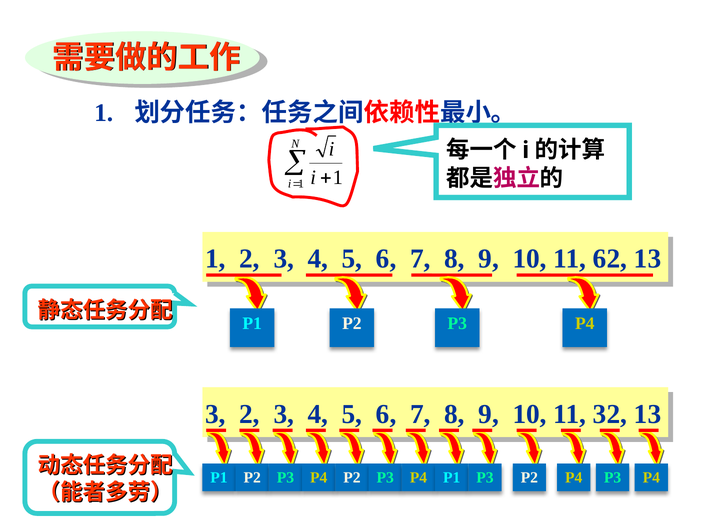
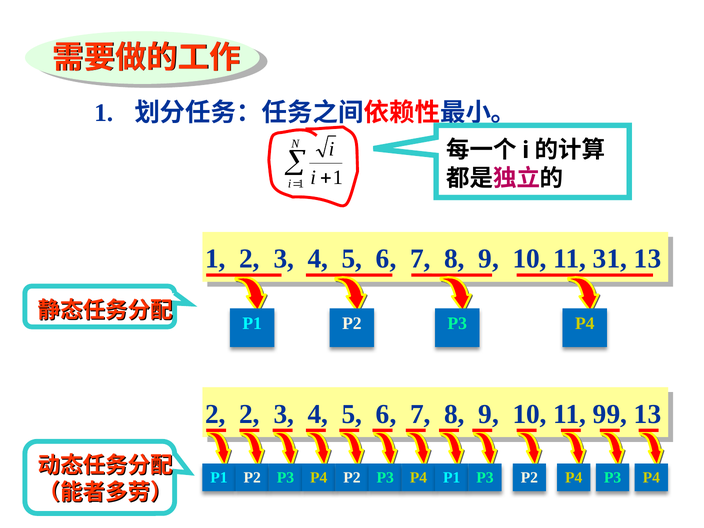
62: 62 -> 31
3 at (216, 414): 3 -> 2
32: 32 -> 99
